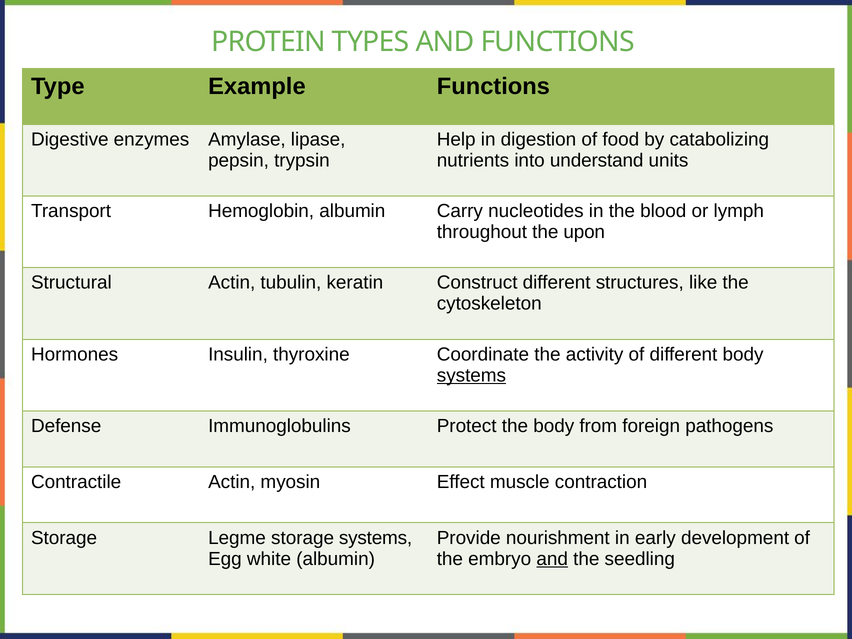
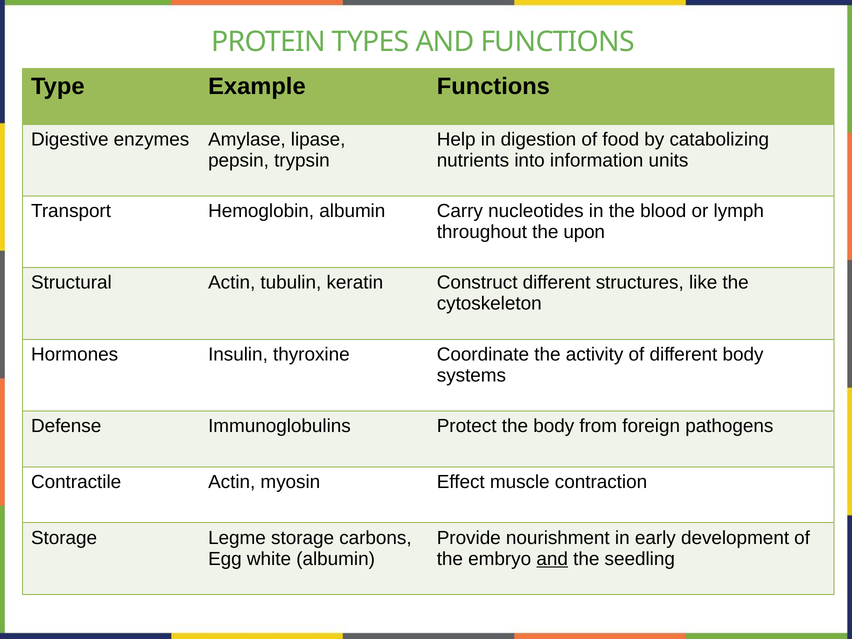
understand: understand -> information
systems at (471, 375) underline: present -> none
storage systems: systems -> carbons
